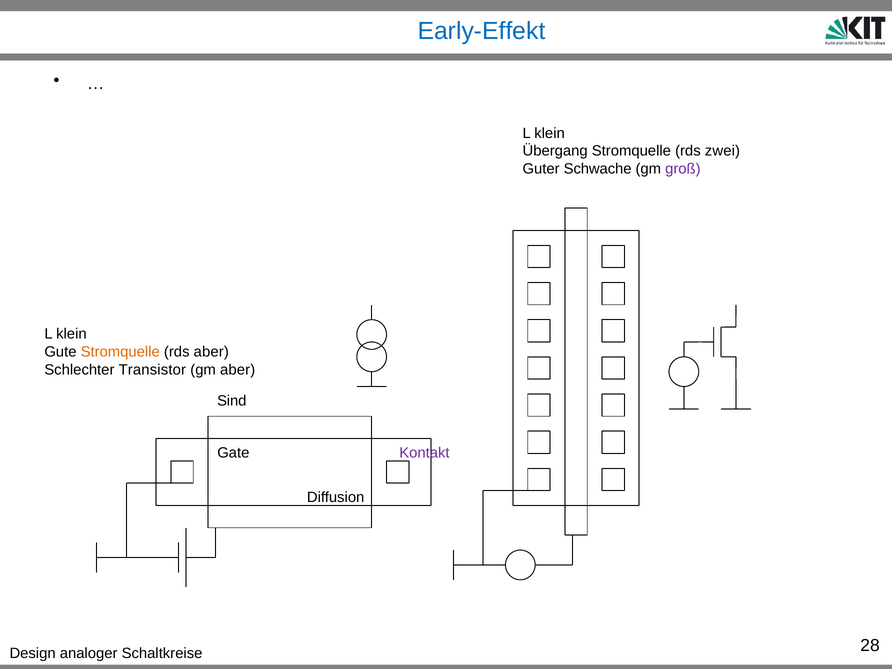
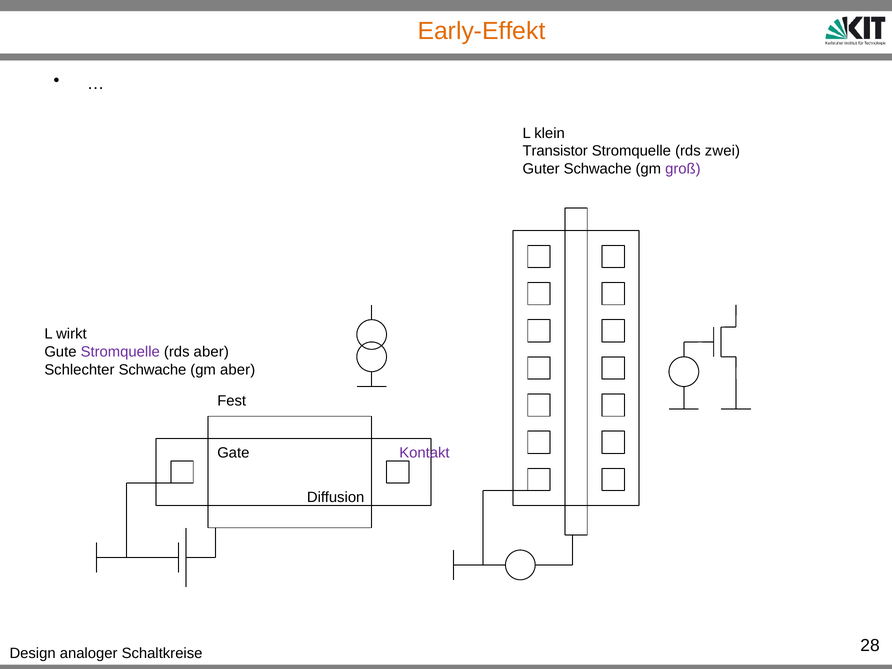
Early-Effekt colour: blue -> orange
Übergang: Übergang -> Transistor
klein at (71, 334): klein -> wirkt
Stromquelle at (120, 352) colour: orange -> purple
Schlechter Transistor: Transistor -> Schwache
Sind: Sind -> Fest
